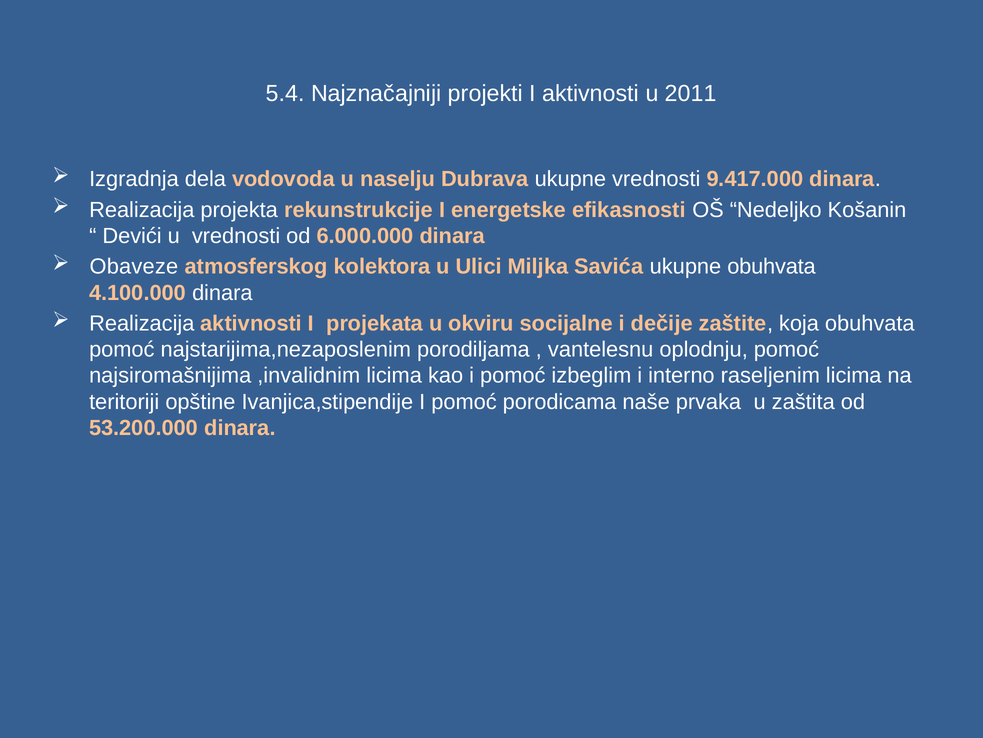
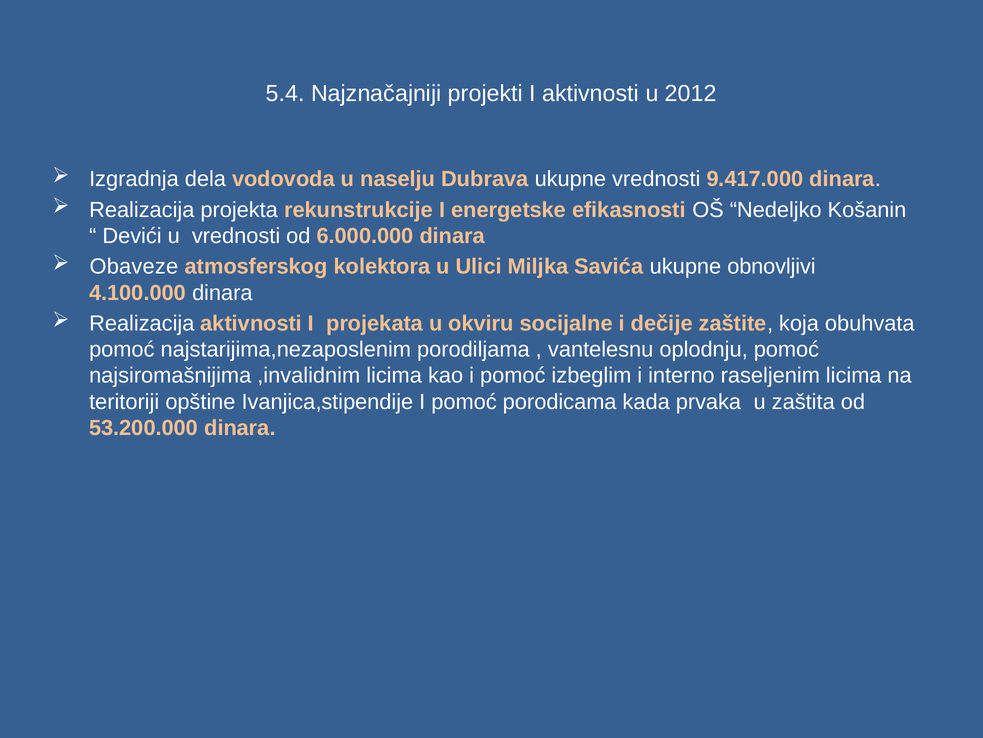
2011: 2011 -> 2012
ukupne obuhvata: obuhvata -> obnovljivi
naše: naše -> kada
